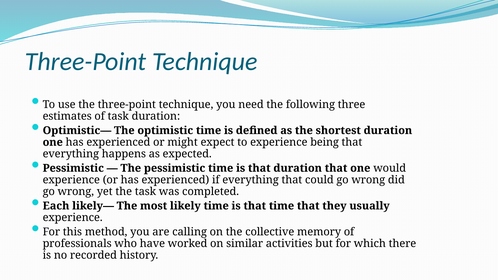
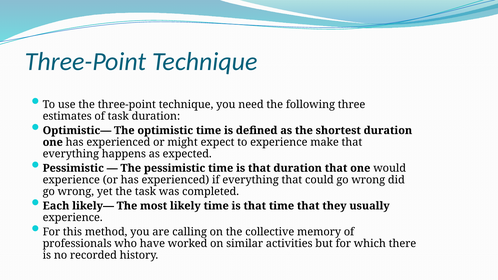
being: being -> make
